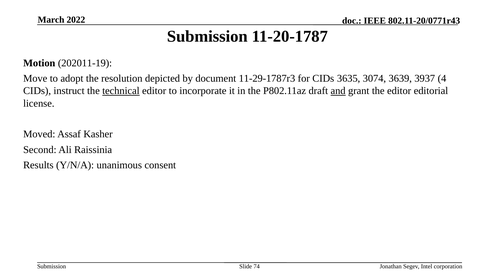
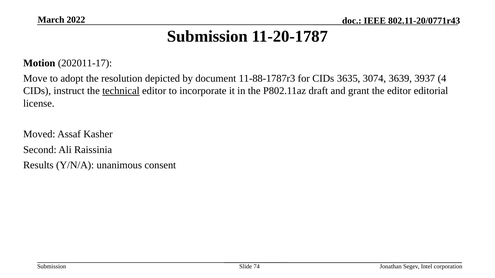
202011-19: 202011-19 -> 202011-17
11-29-1787r3: 11-29-1787r3 -> 11-88-1787r3
and underline: present -> none
